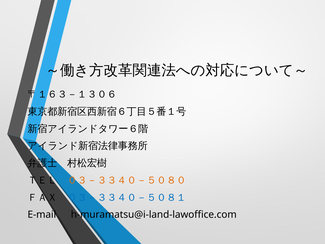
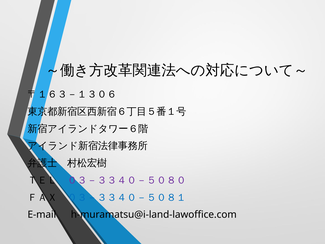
０３－３３４０－５０８０ colour: orange -> purple
